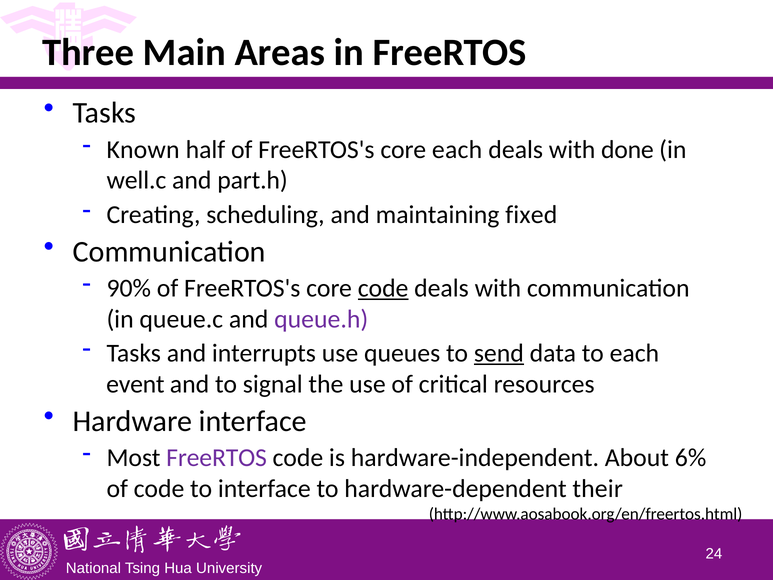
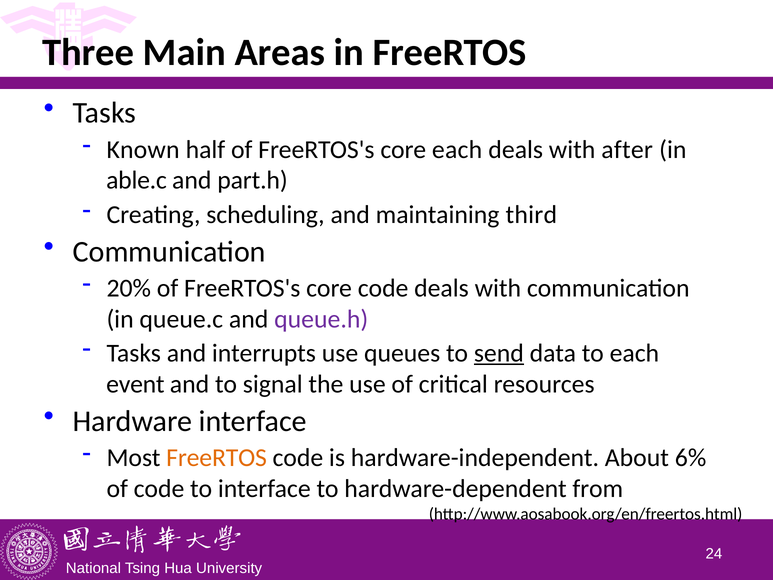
done: done -> after
well.c: well.c -> able.c
fixed: fixed -> third
90%: 90% -> 20%
code at (383, 288) underline: present -> none
FreeRTOS at (217, 457) colour: purple -> orange
their: their -> from
